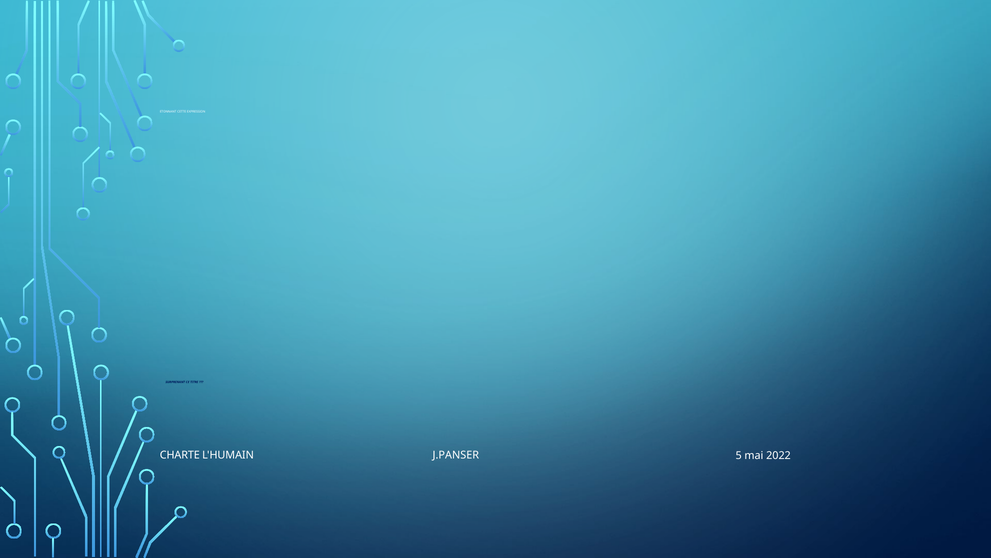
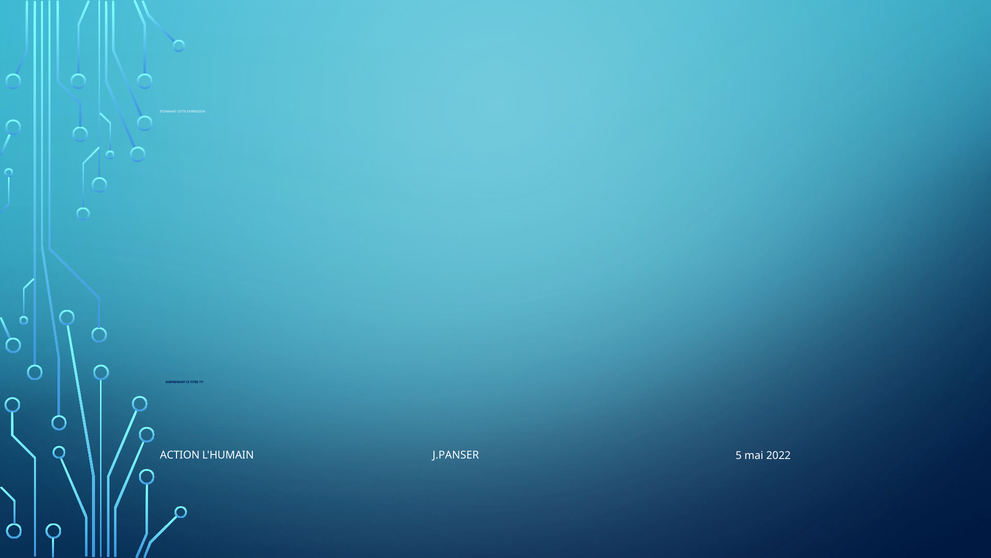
CHARTE: CHARTE -> ACTION
